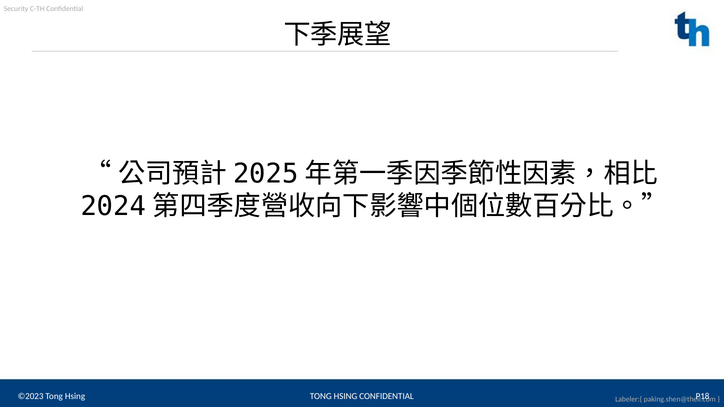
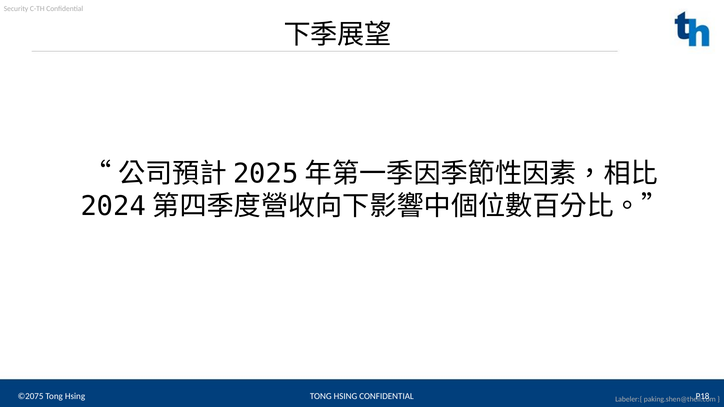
©2023: ©2023 -> ©2075
